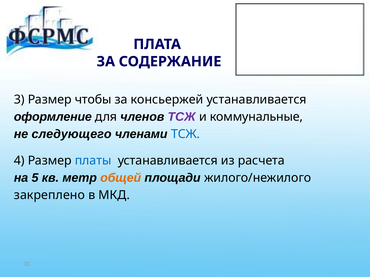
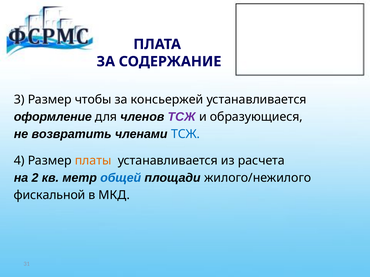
коммунальные: коммунальные -> образующиеся
следующего: следующего -> возвратить
платы colour: blue -> orange
5: 5 -> 2
общей colour: orange -> blue
закреплено: закреплено -> фискальной
